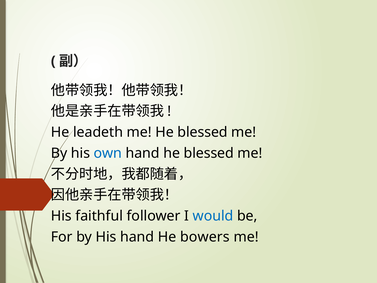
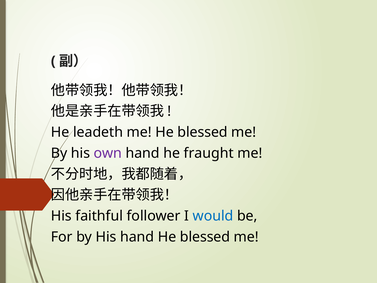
own colour: blue -> purple
hand he blessed: blessed -> fraught
hand He bowers: bowers -> blessed
